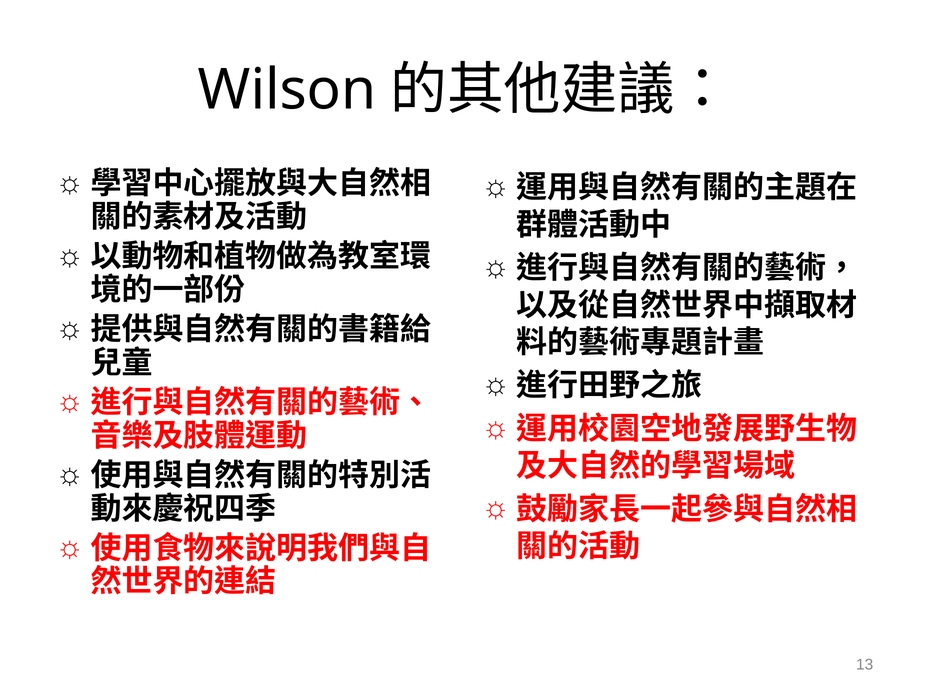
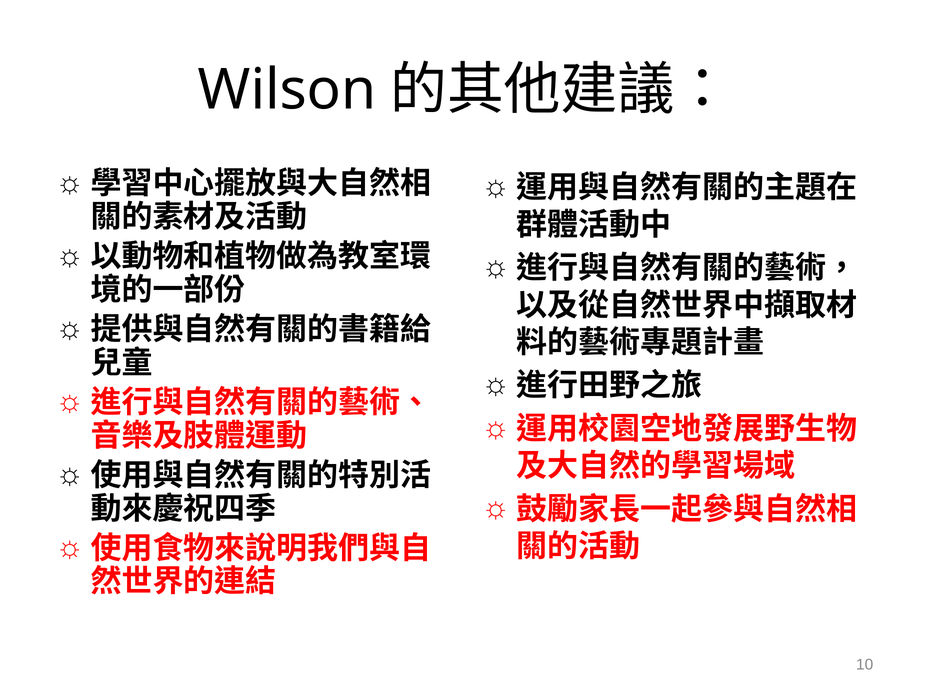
13: 13 -> 10
